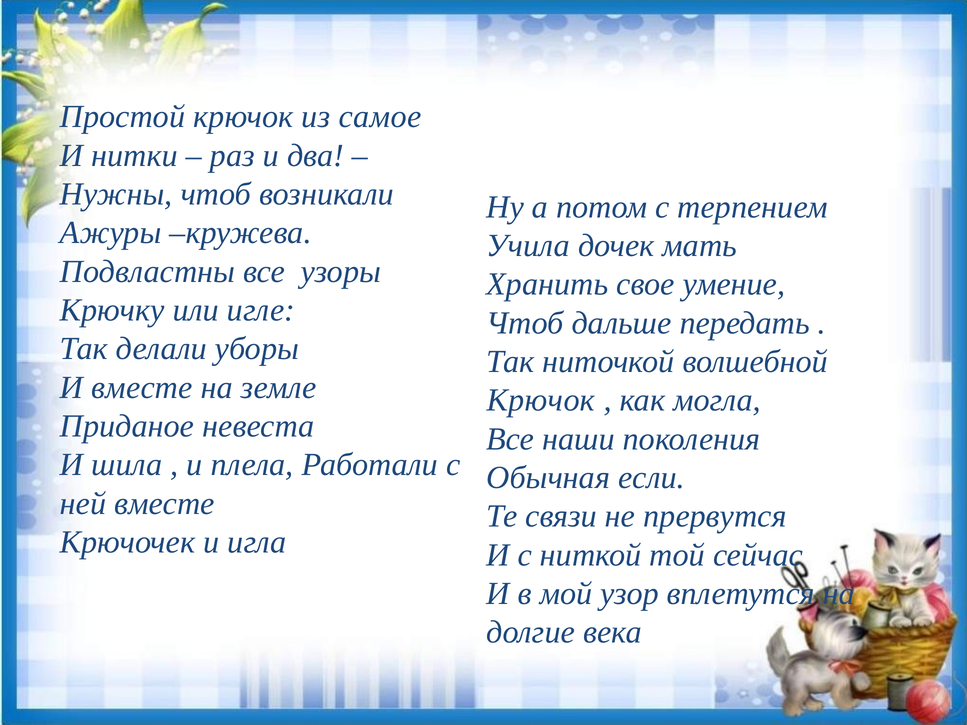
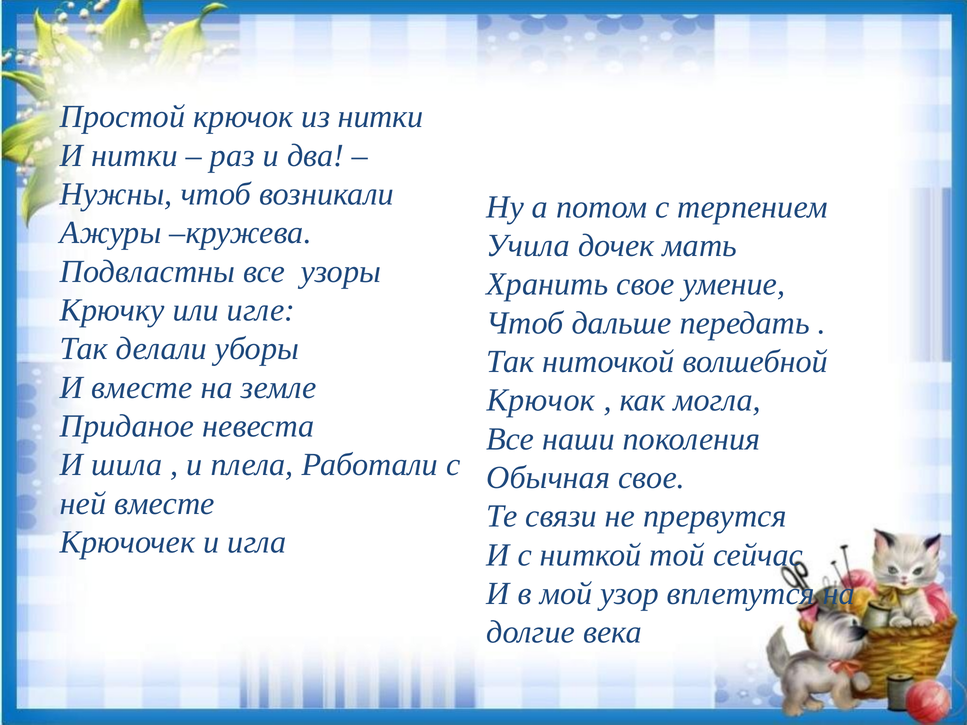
из самое: самое -> нитки
Обычная если: если -> свое
